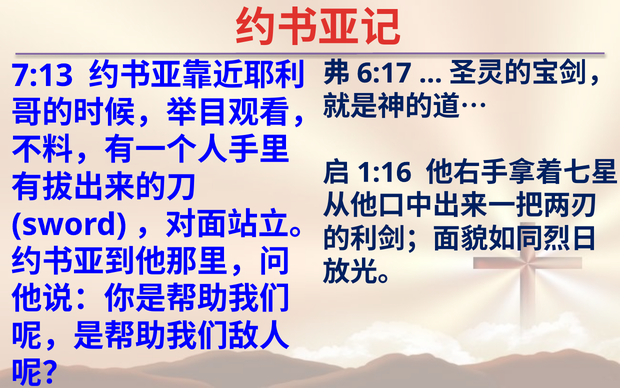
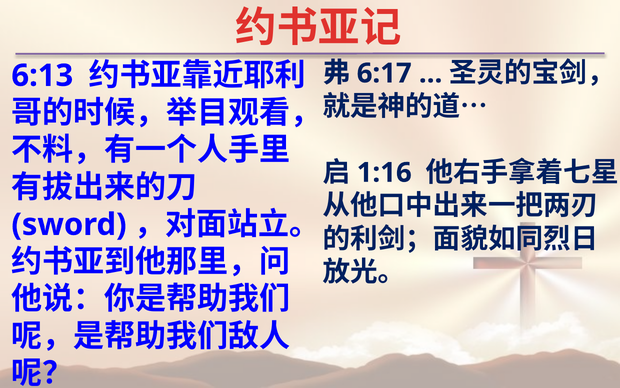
7:13: 7:13 -> 6:13
